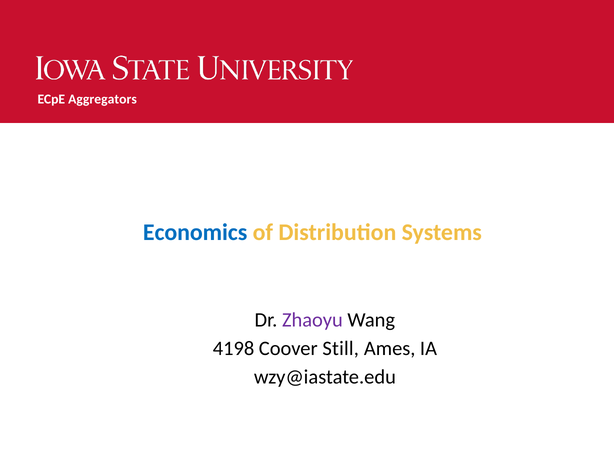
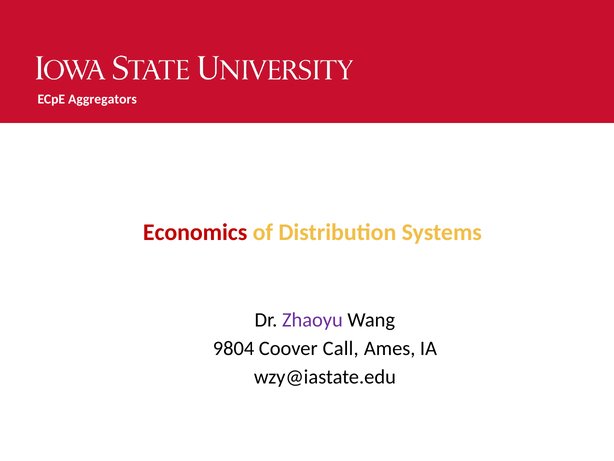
Economics colour: blue -> red
4198: 4198 -> 9804
Still: Still -> Call
